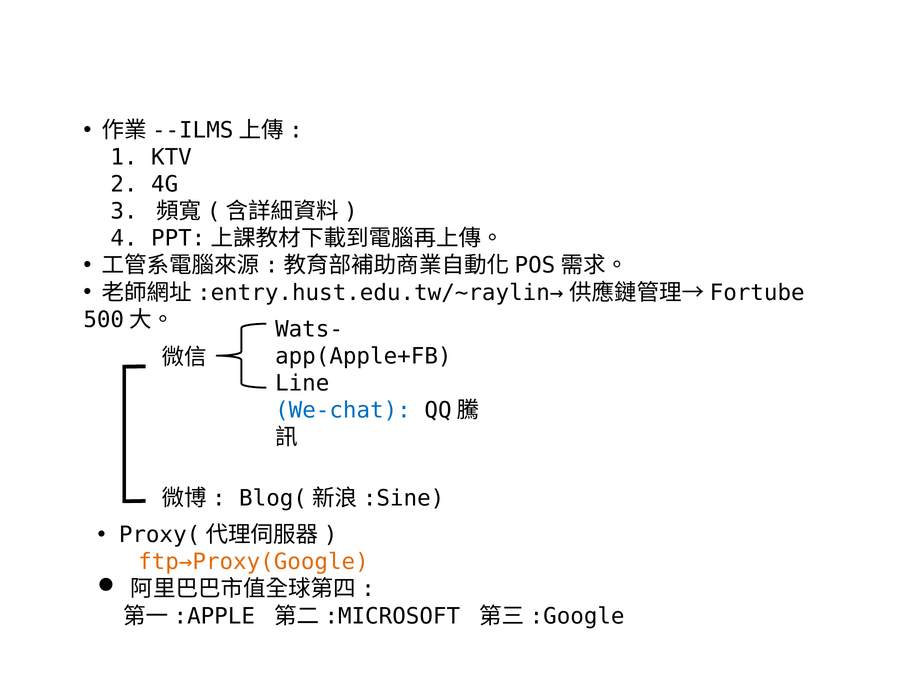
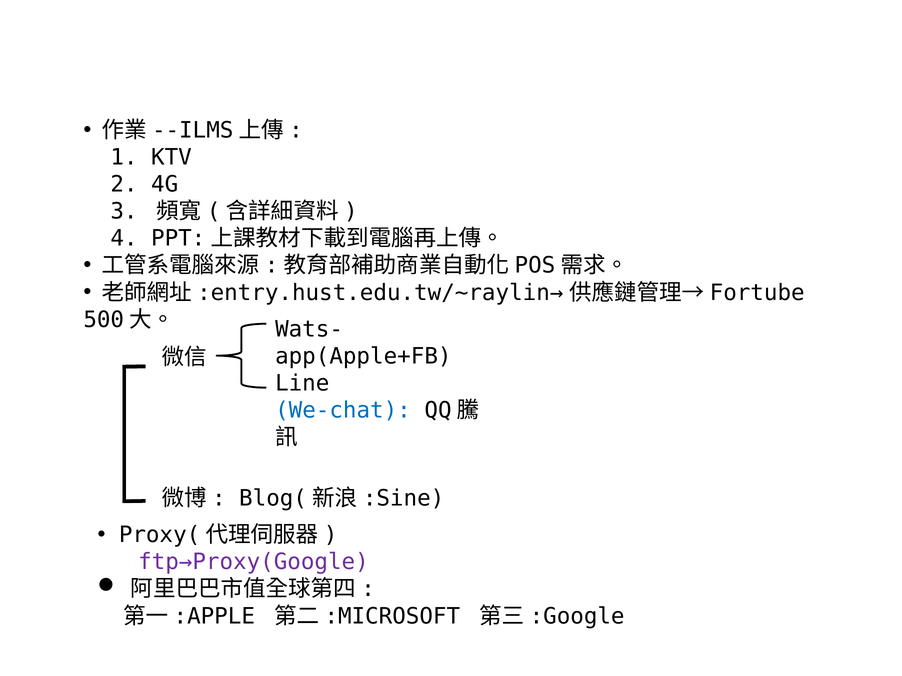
ftp→Proxy(Google colour: orange -> purple
